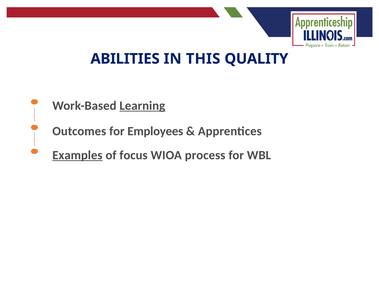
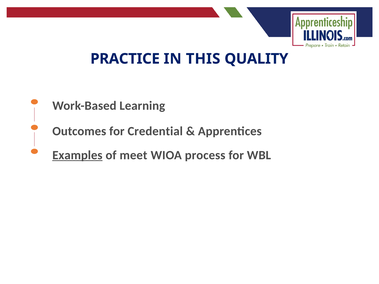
ABILITIES: ABILITIES -> PRACTICE
Learning underline: present -> none
Employees: Employees -> Credential
focus: focus -> meet
